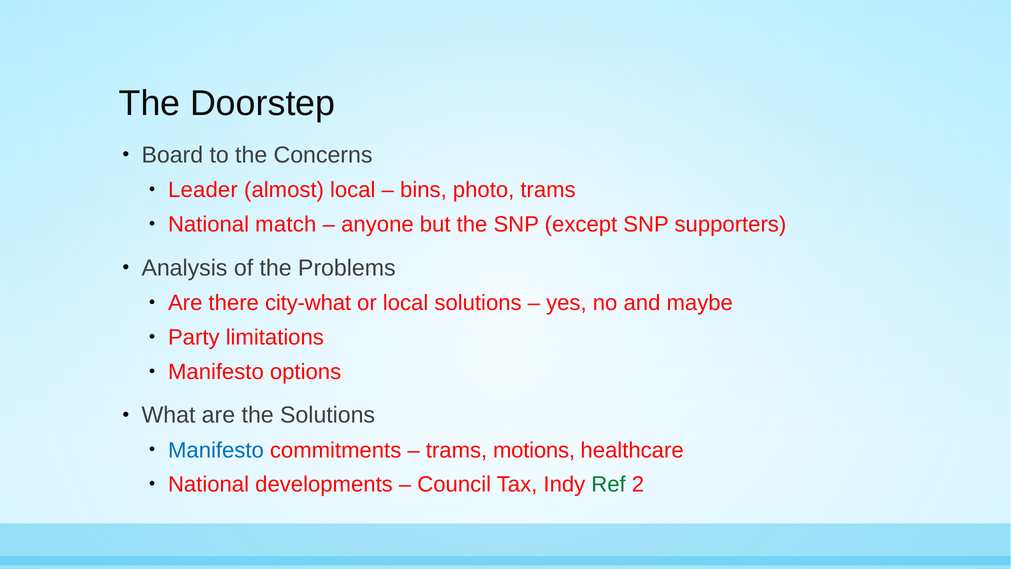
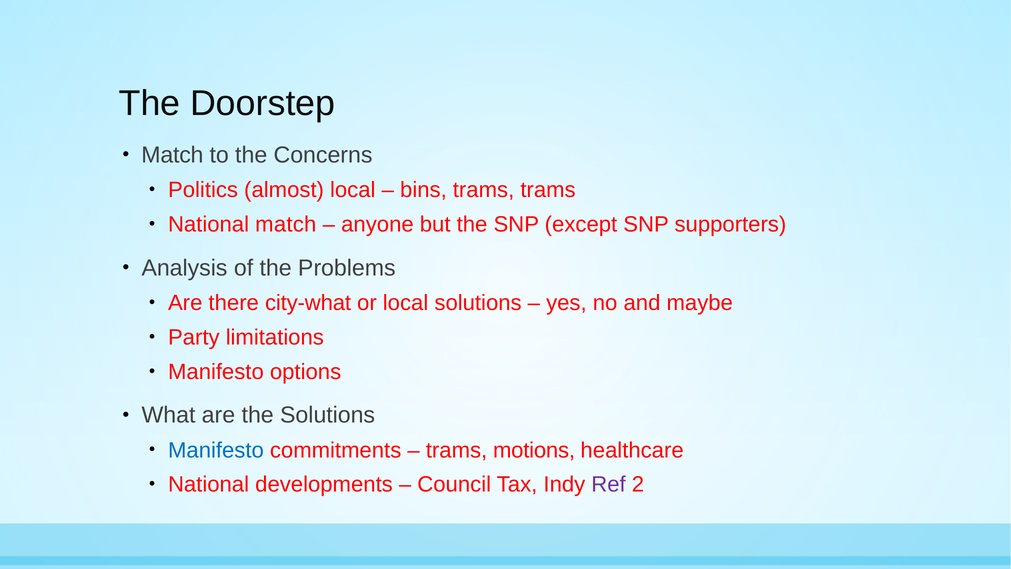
Board at (172, 155): Board -> Match
Leader: Leader -> Politics
bins photo: photo -> trams
Ref colour: green -> purple
